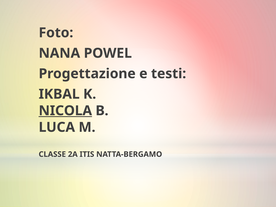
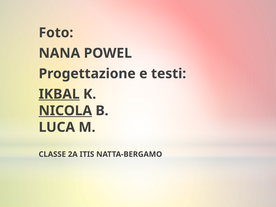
IKBAL underline: none -> present
